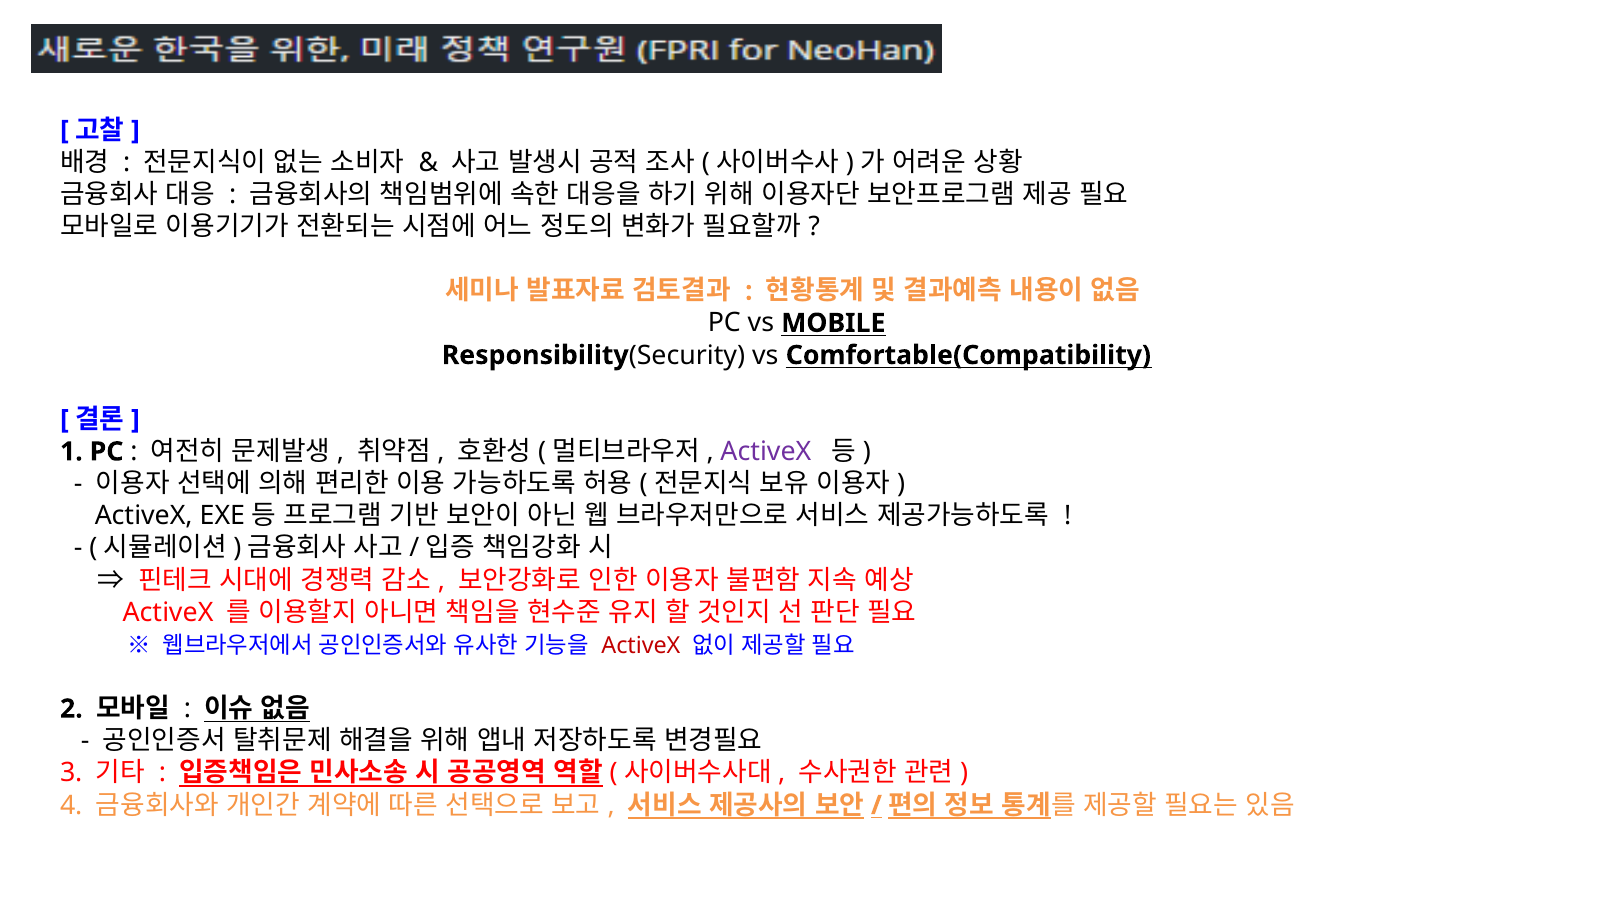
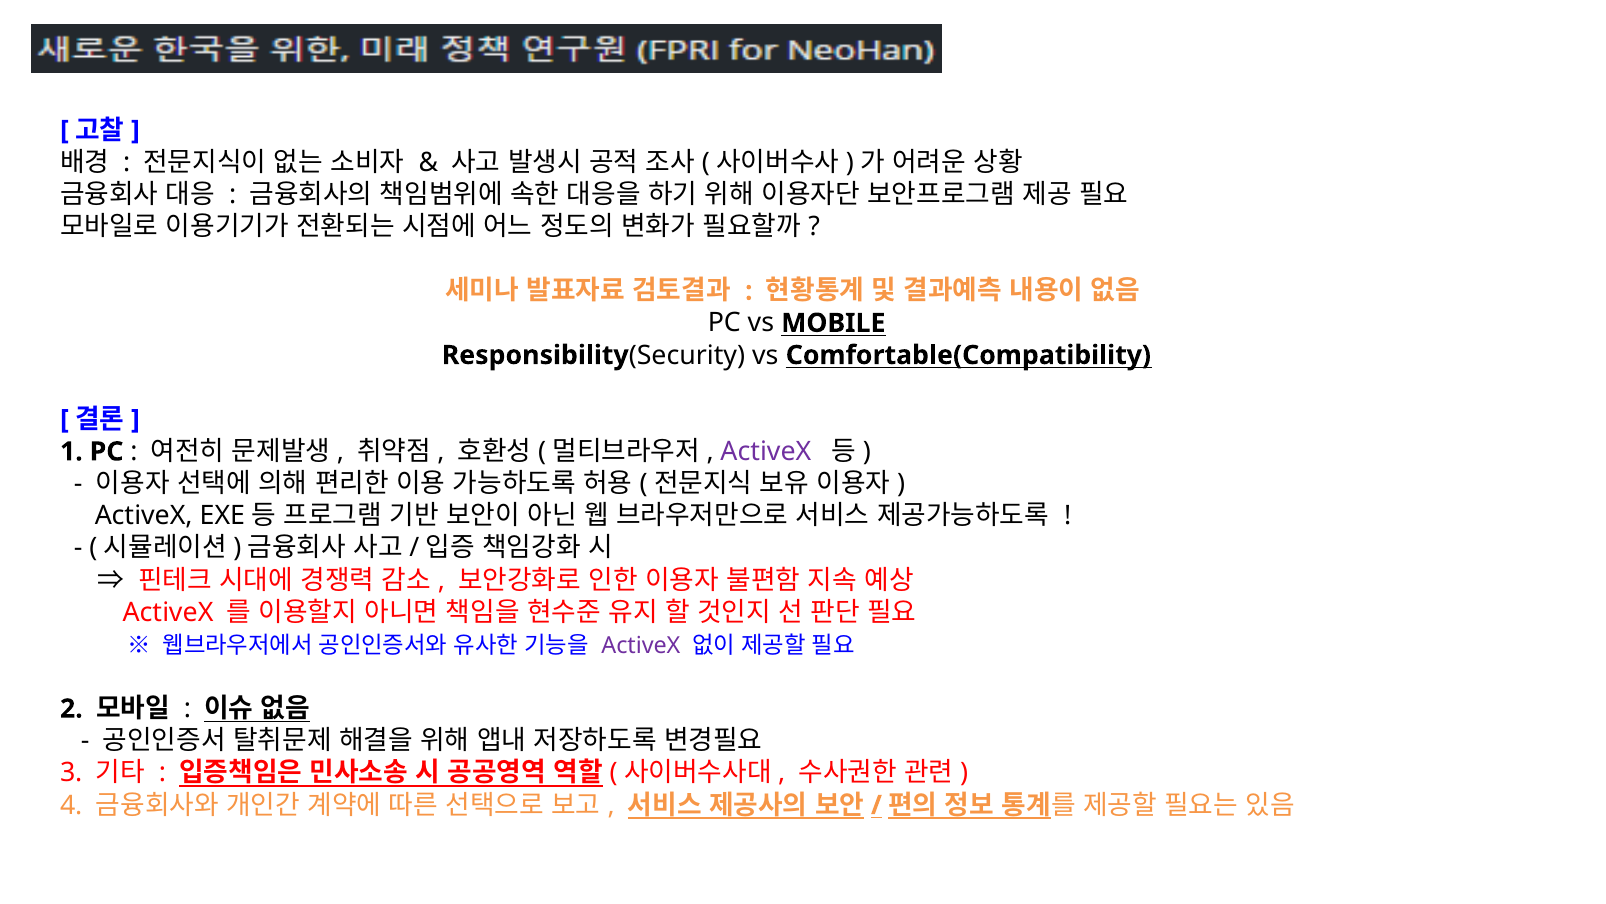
ActiveX at (641, 645) colour: red -> purple
